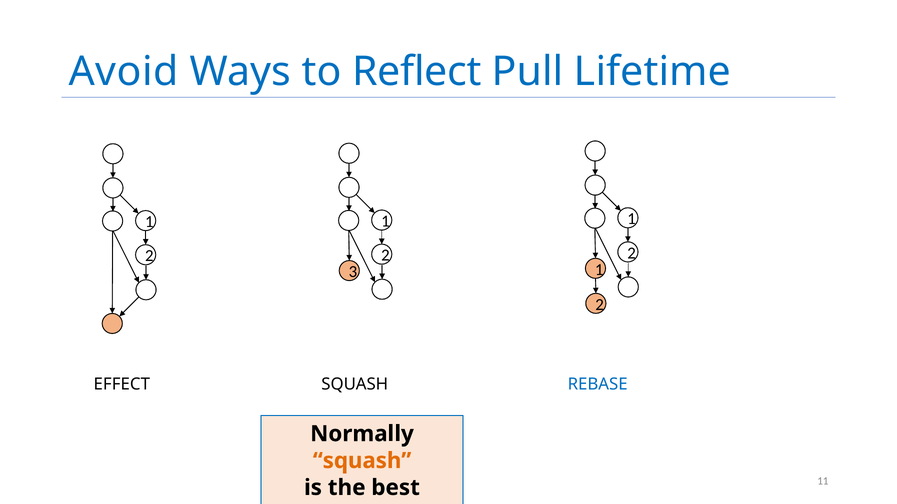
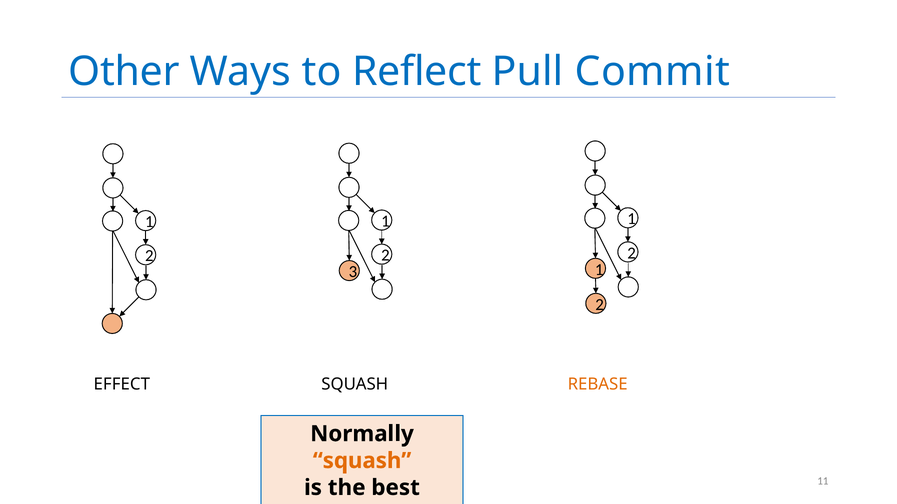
Avoid: Avoid -> Other
Lifetime: Lifetime -> Commit
REBASE colour: blue -> orange
